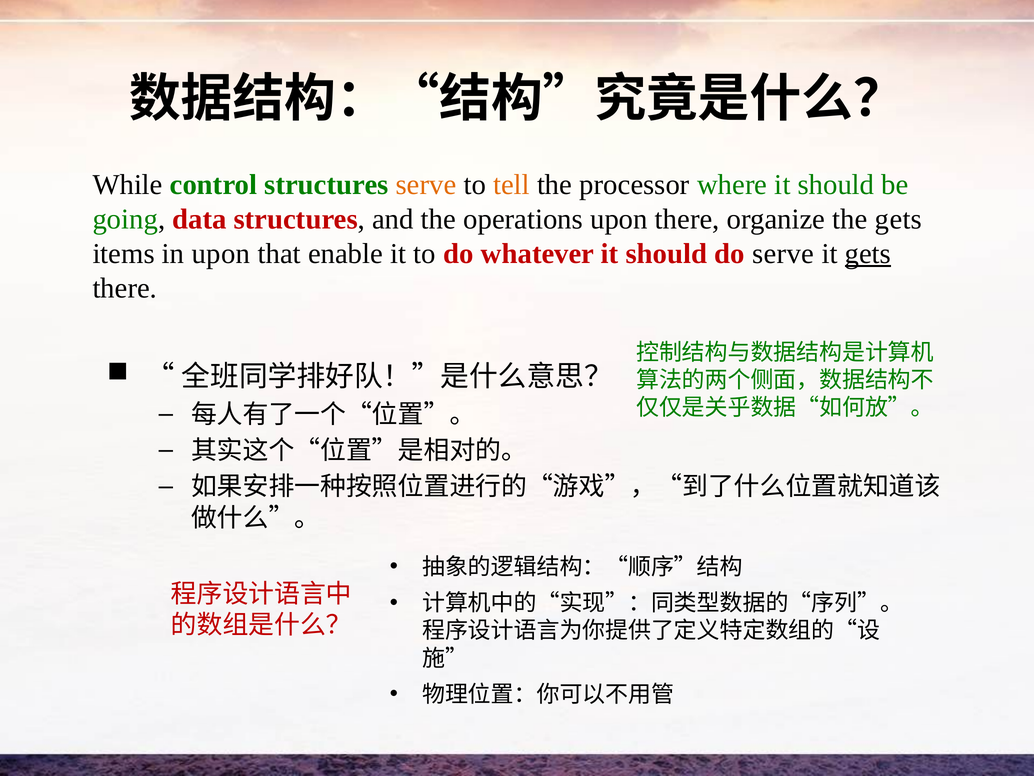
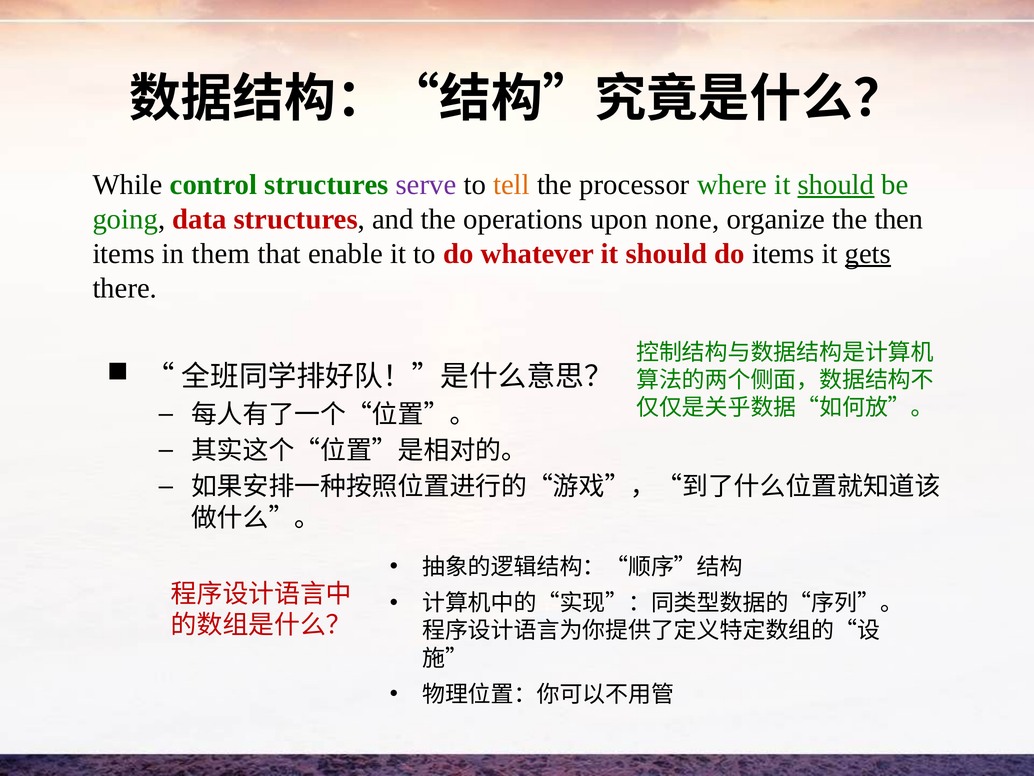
serve at (426, 185) colour: orange -> purple
should at (836, 185) underline: none -> present
upon there: there -> none
the gets: gets -> then
in upon: upon -> them
do serve: serve -> items
